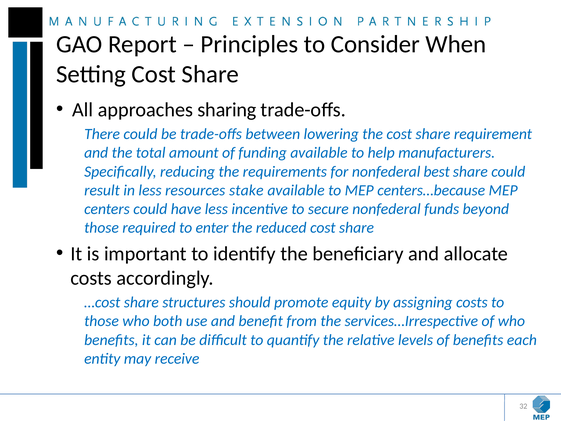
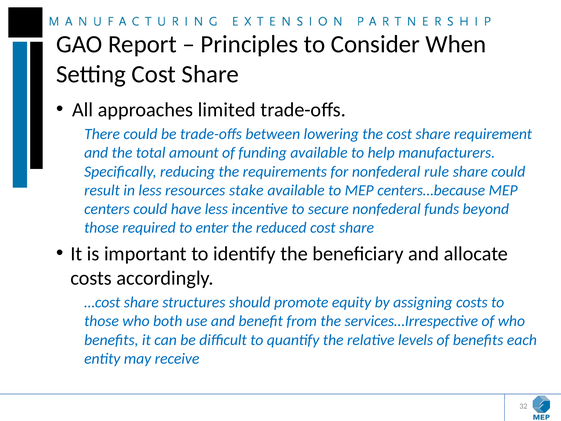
sharing: sharing -> limited
best: best -> rule
